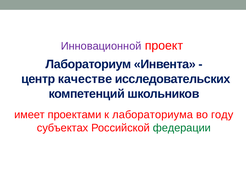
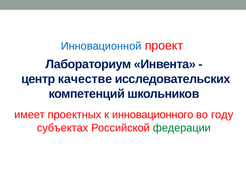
Инновационной colour: purple -> blue
проектами: проектами -> проектных
лабораториума: лабораториума -> инновационного
